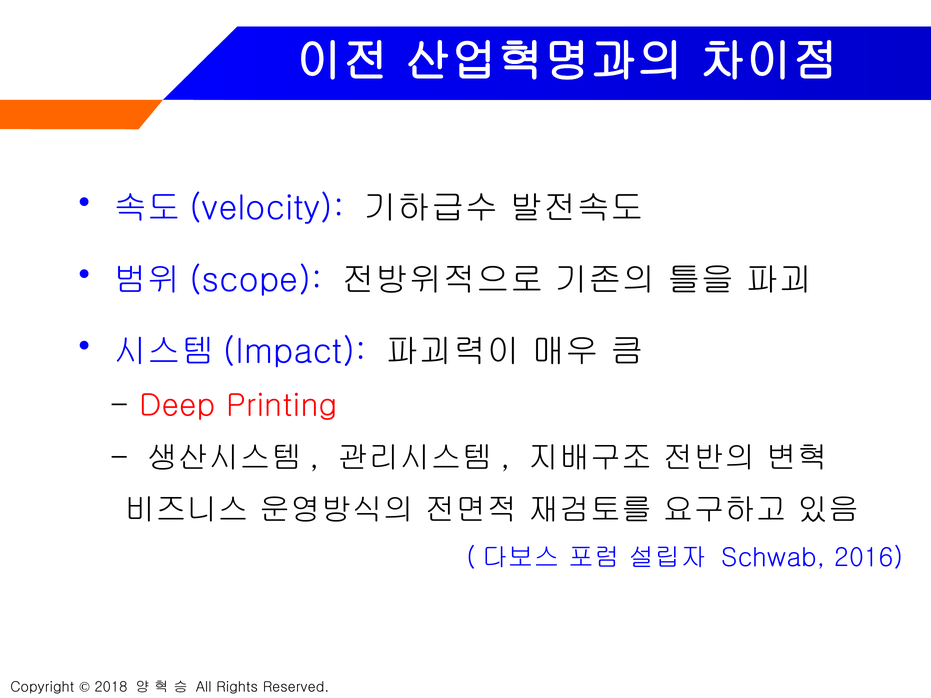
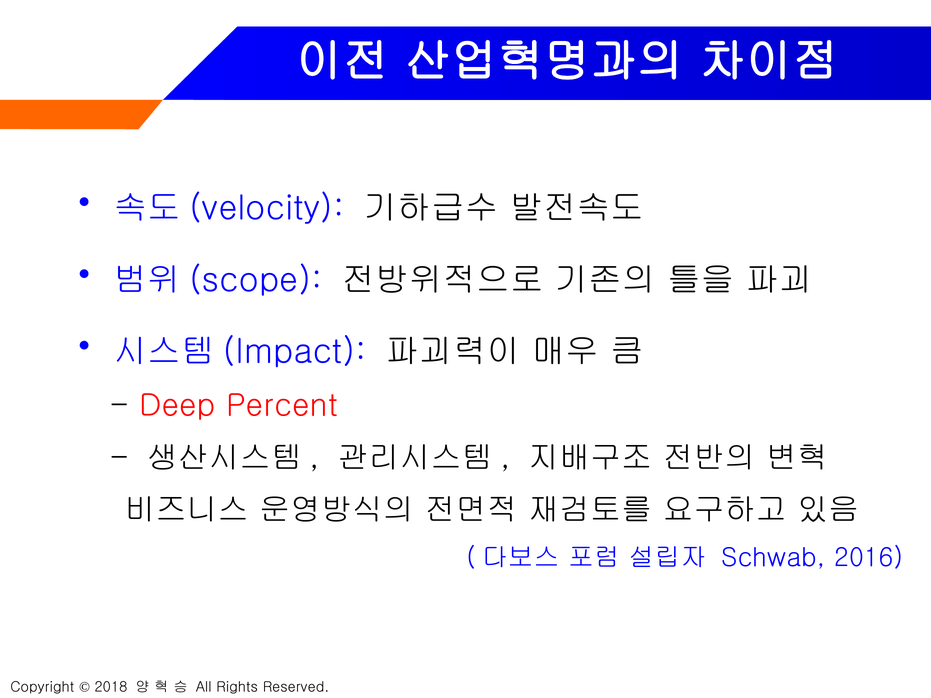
Printing: Printing -> Percent
